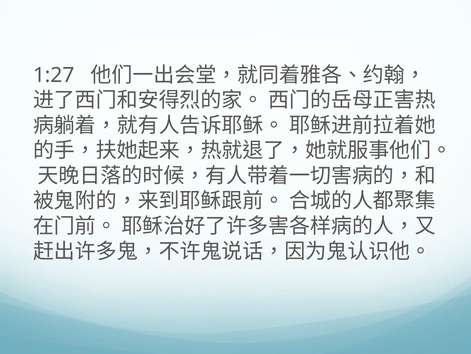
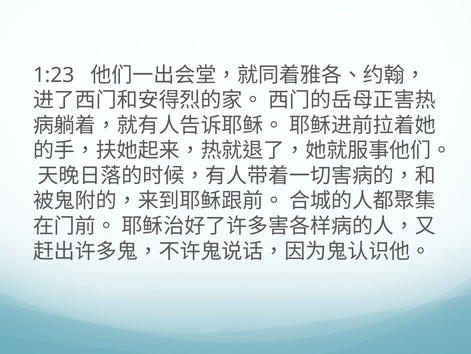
1:27: 1:27 -> 1:23
